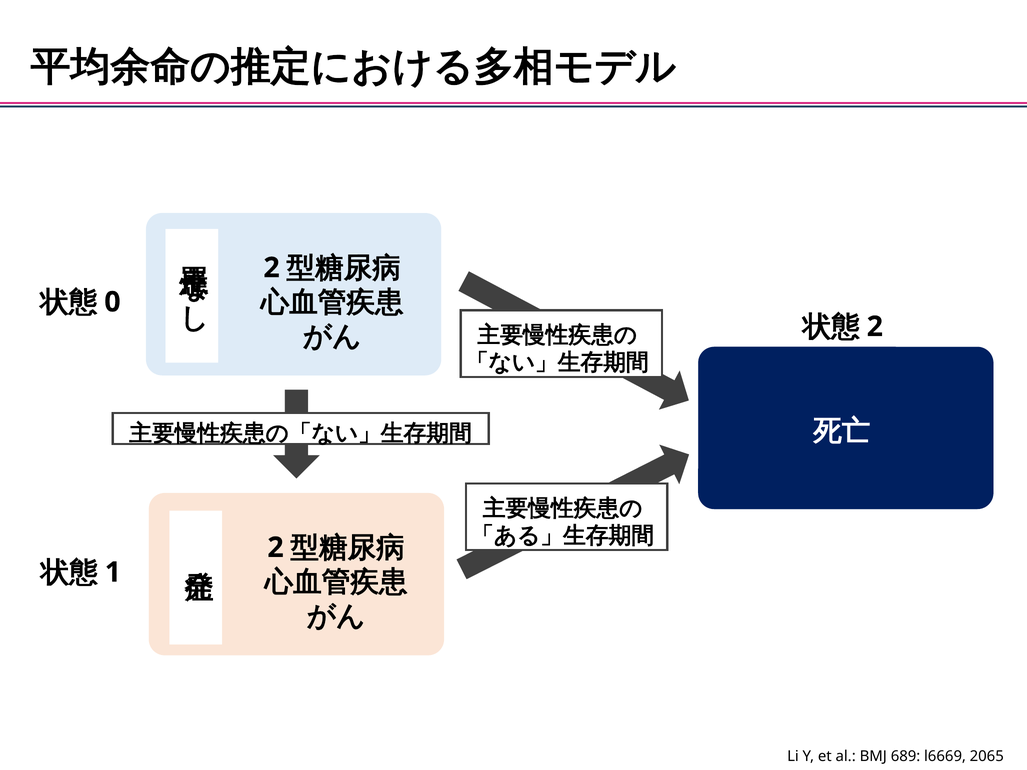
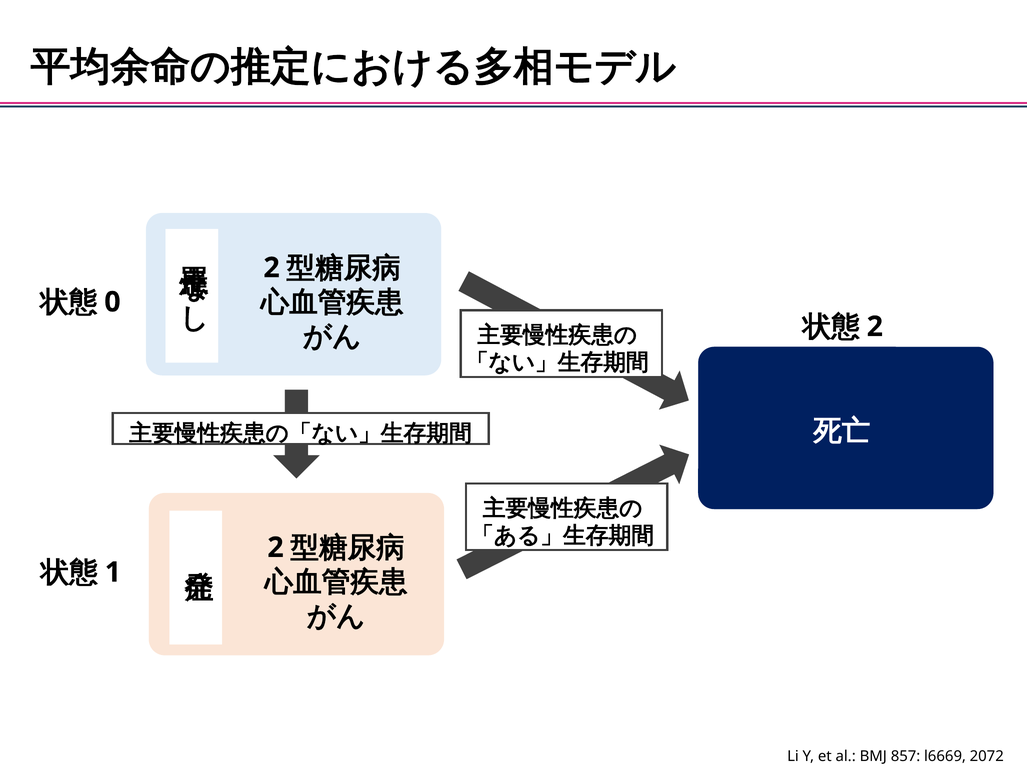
689: 689 -> 857
2065: 2065 -> 2072
